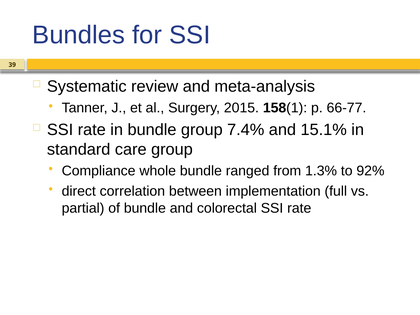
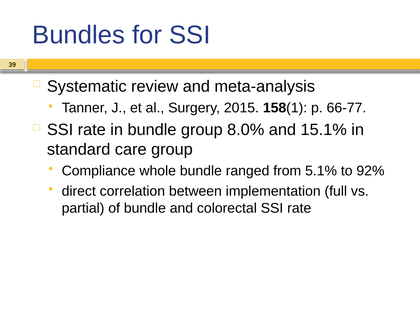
7.4%: 7.4% -> 8.0%
1.3%: 1.3% -> 5.1%
